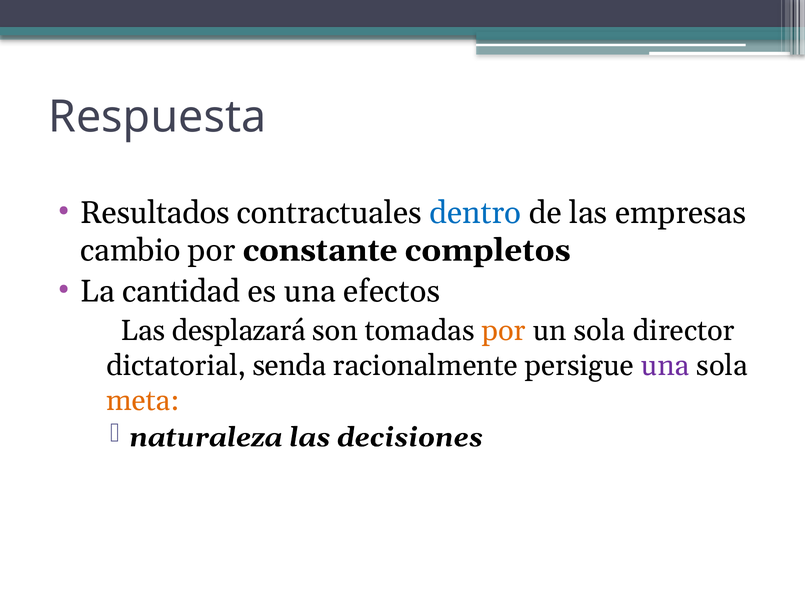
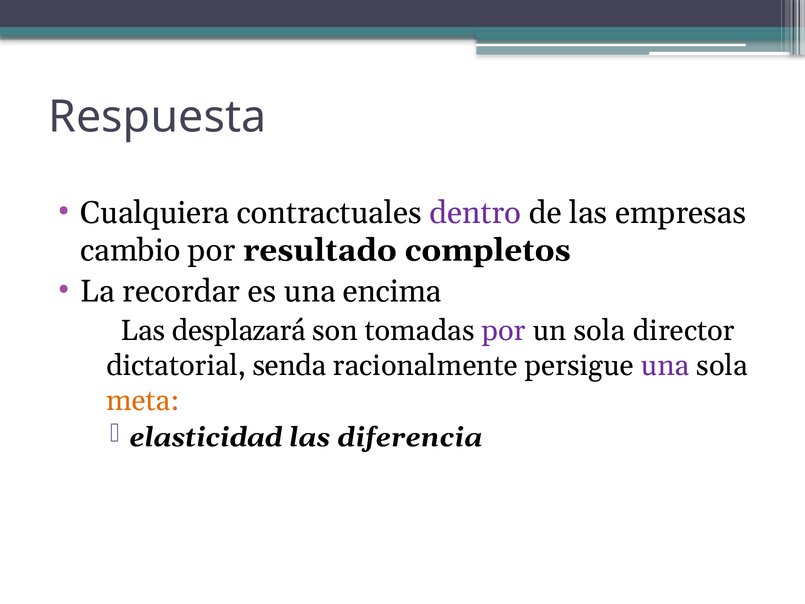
Resultados: Resultados -> Cualquiera
dentro colour: blue -> purple
constante: constante -> resultado
cantidad: cantidad -> recordar
efectos: efectos -> encima
por at (504, 331) colour: orange -> purple
naturaleza: naturaleza -> elasticidad
decisiones: decisiones -> diferencia
